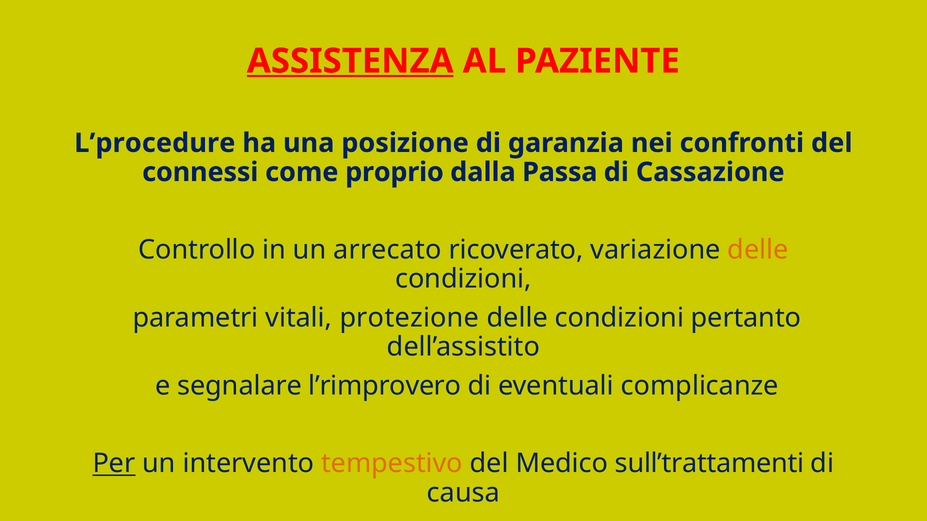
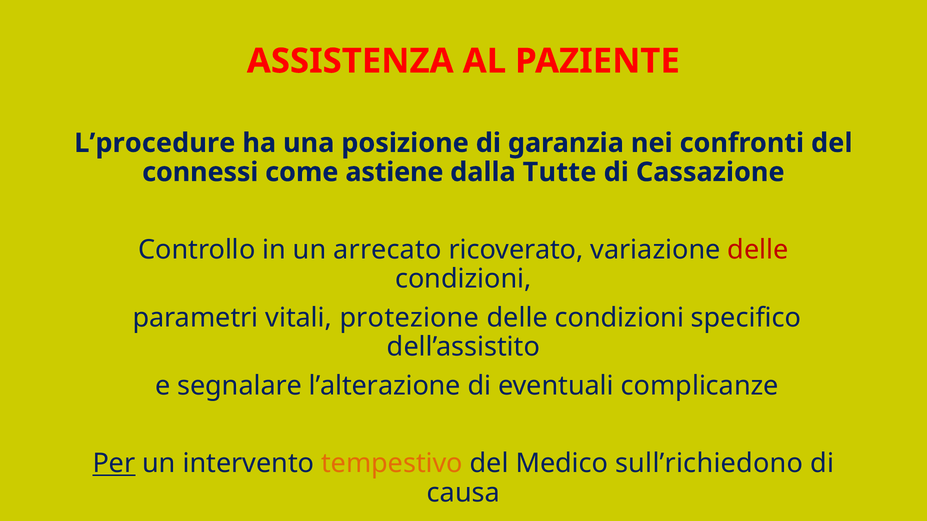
ASSISTENZA underline: present -> none
proprio: proprio -> astiene
Passa: Passa -> Tutte
delle at (758, 250) colour: orange -> red
pertanto: pertanto -> specifico
l’rimprovero: l’rimprovero -> l’alterazione
sull’trattamenti: sull’trattamenti -> sull’richiedono
